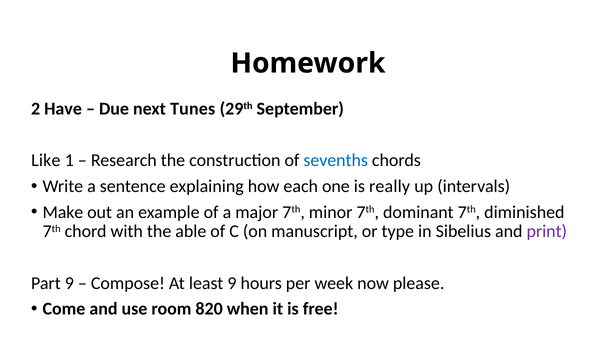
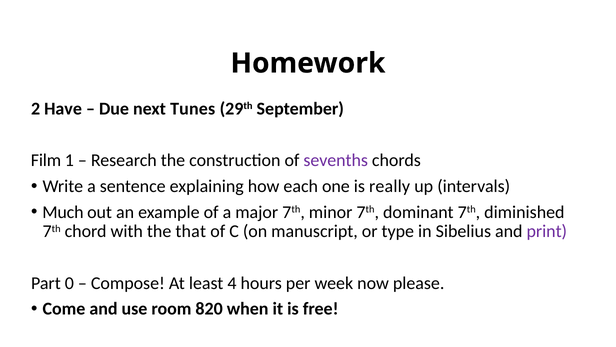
Like: Like -> Film
sevenths colour: blue -> purple
Make: Make -> Much
able: able -> that
Part 9: 9 -> 0
least 9: 9 -> 4
